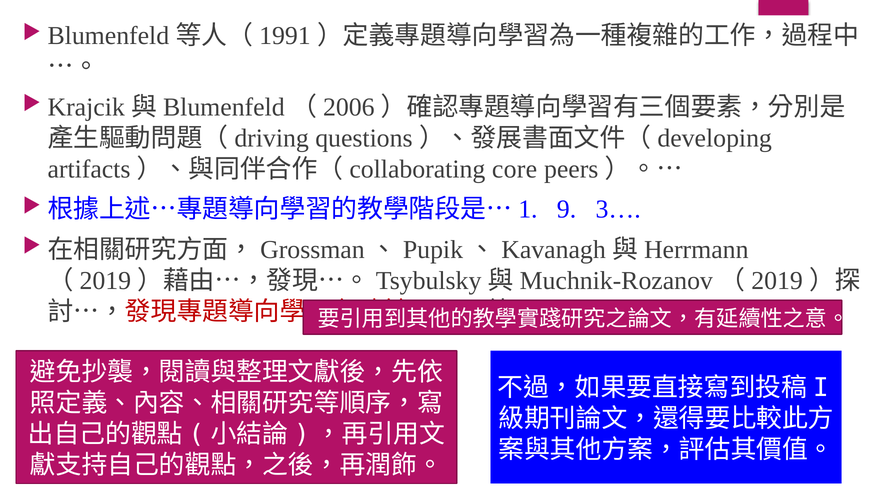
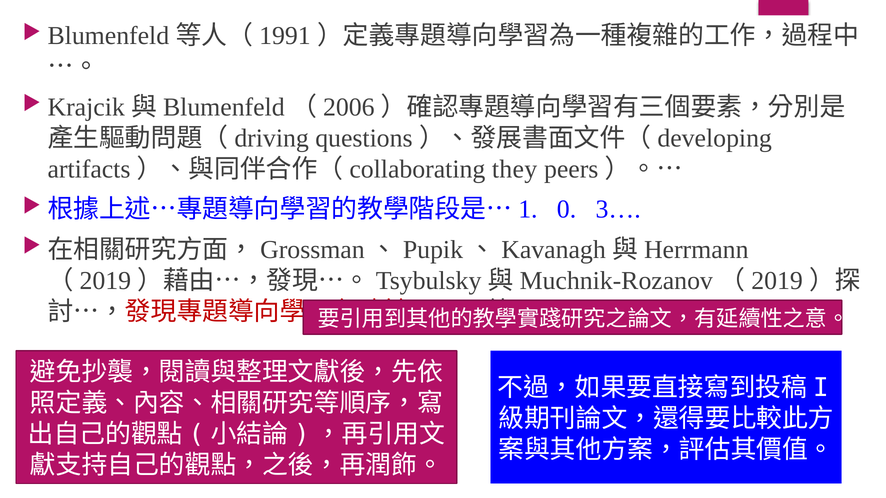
core: core -> they
9: 9 -> 0
